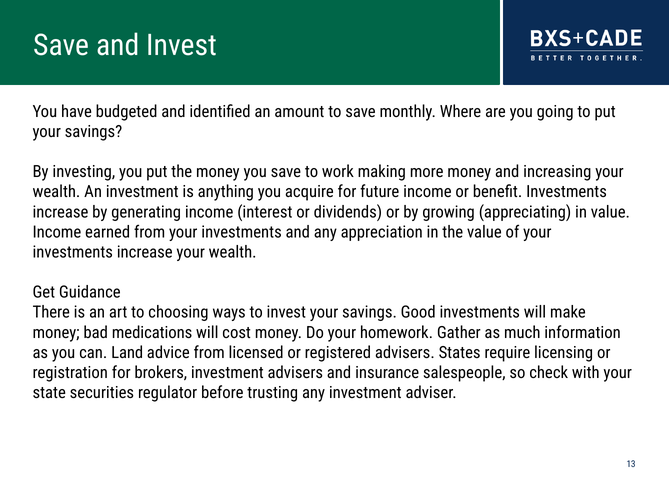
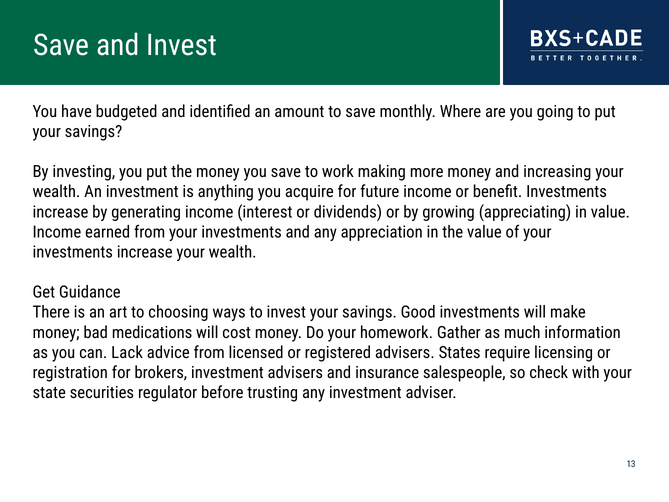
Land: Land -> Lack
